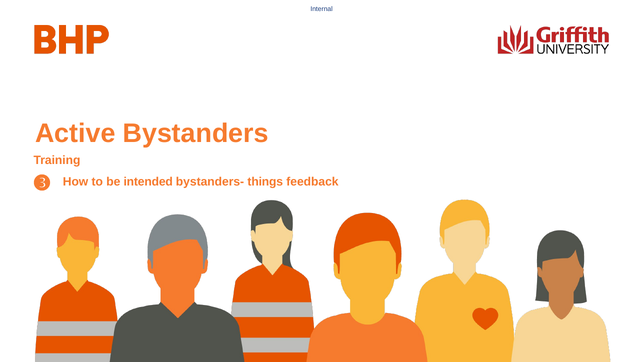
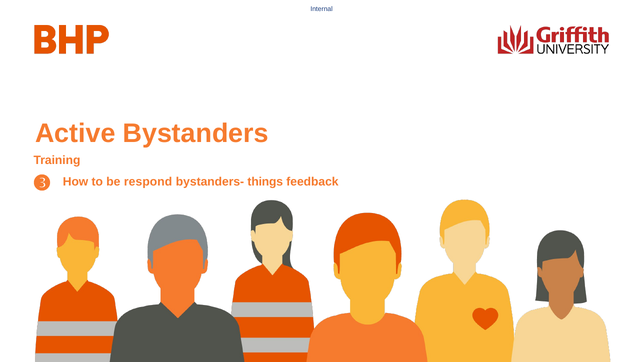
intended: intended -> respond
